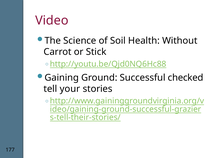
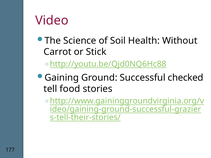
your: your -> food
